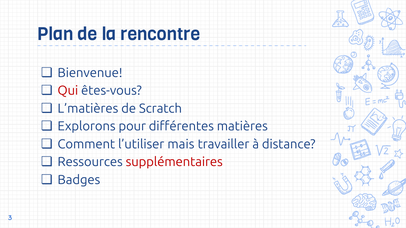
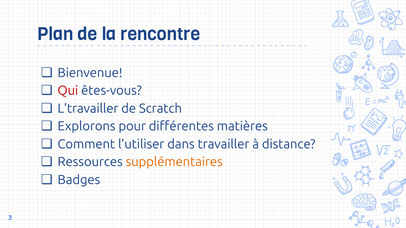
L’matières: L’matières -> L’travailler
mais: mais -> dans
supplémentaires colour: red -> orange
